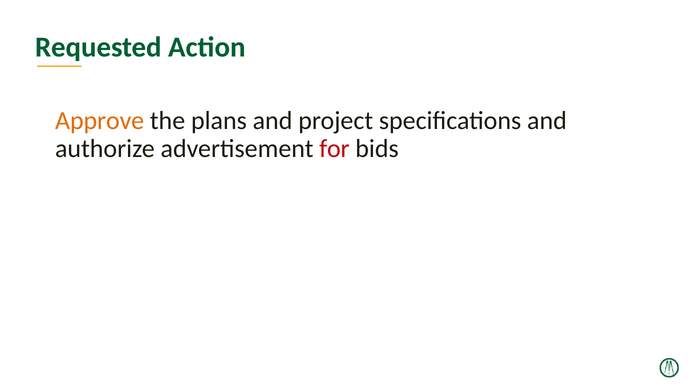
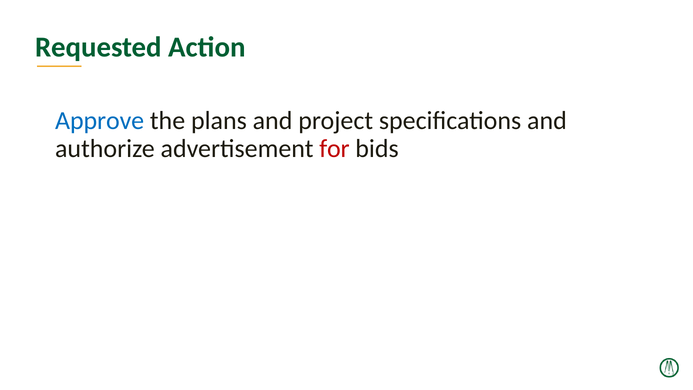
Approve colour: orange -> blue
